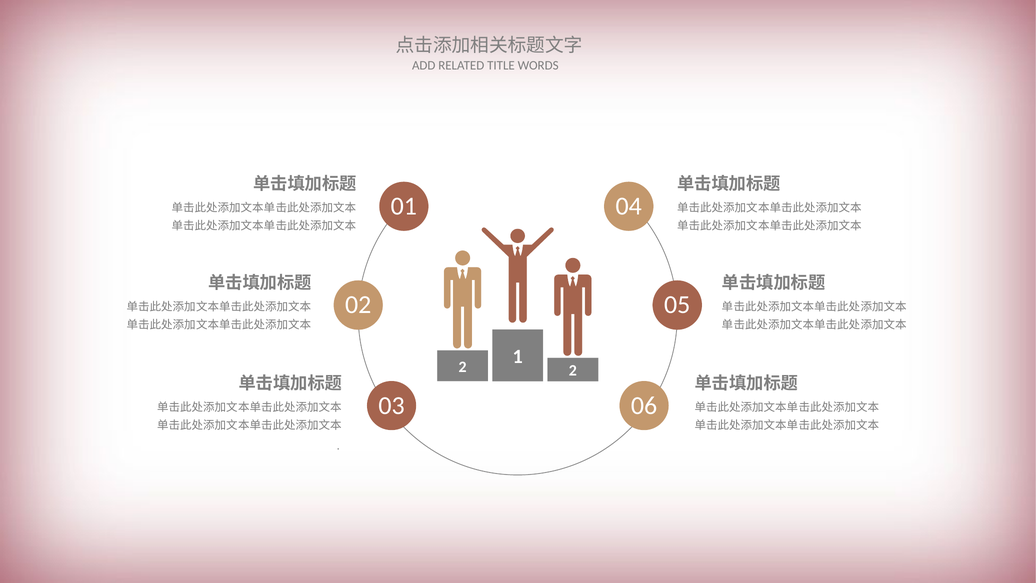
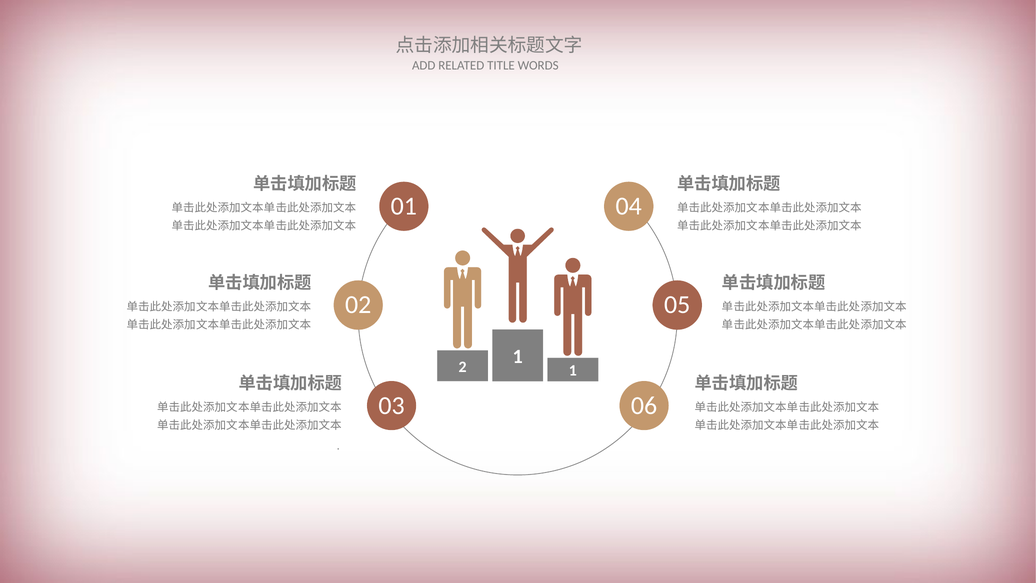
2 2: 2 -> 1
